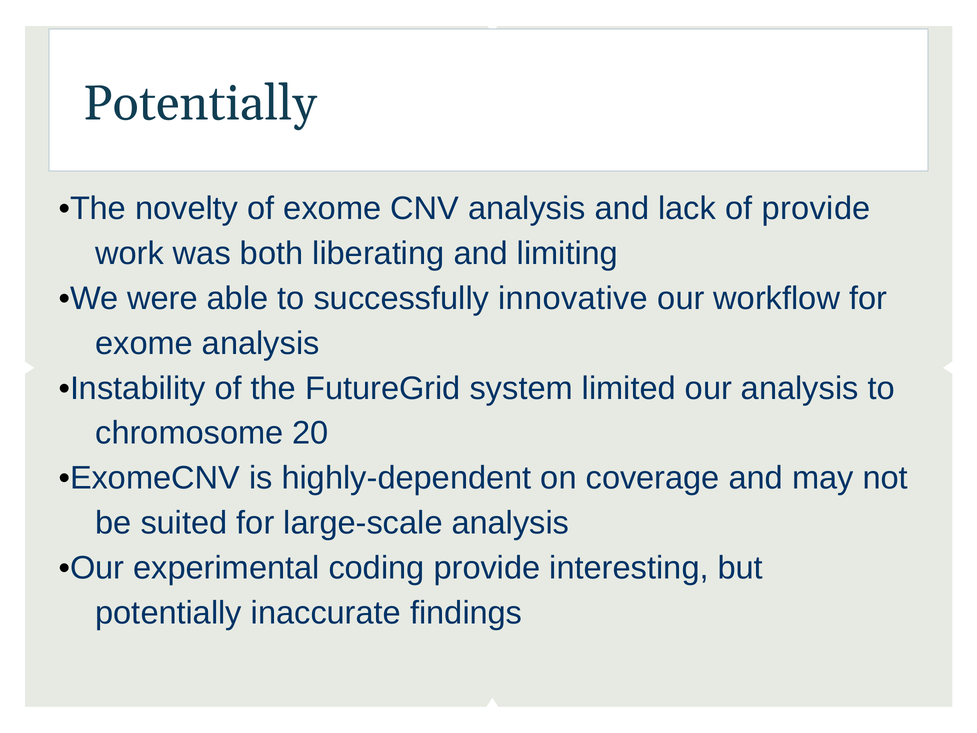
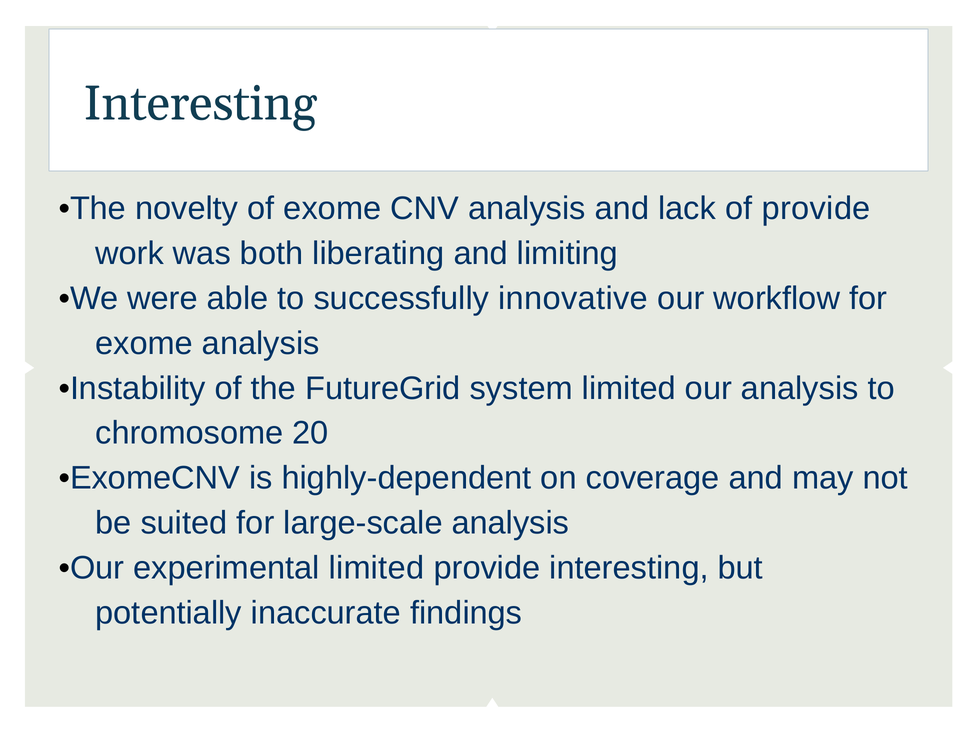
Potentially at (200, 103): Potentially -> Interesting
experimental coding: coding -> limited
